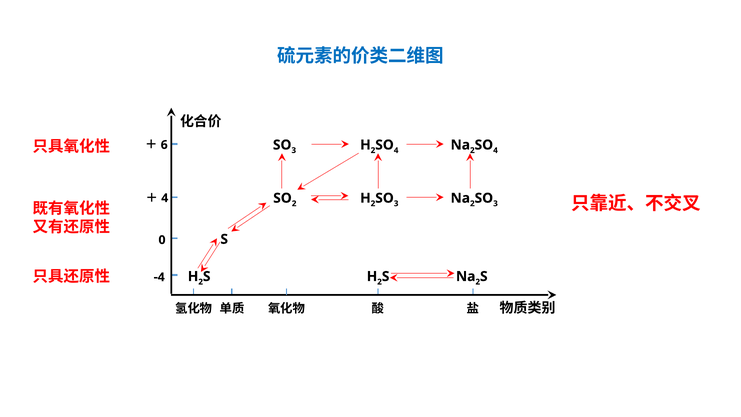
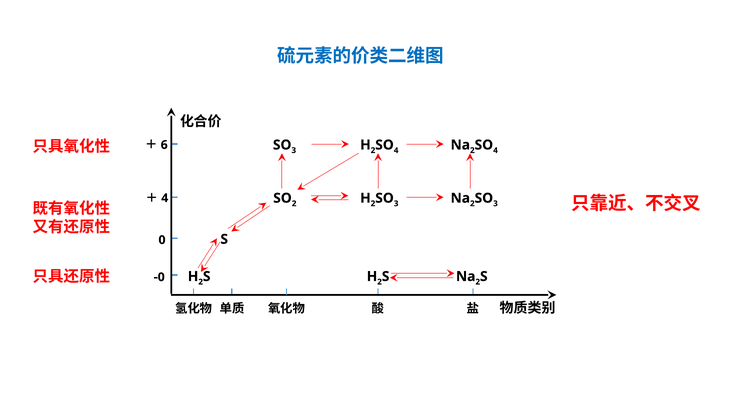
-4: -4 -> -0
